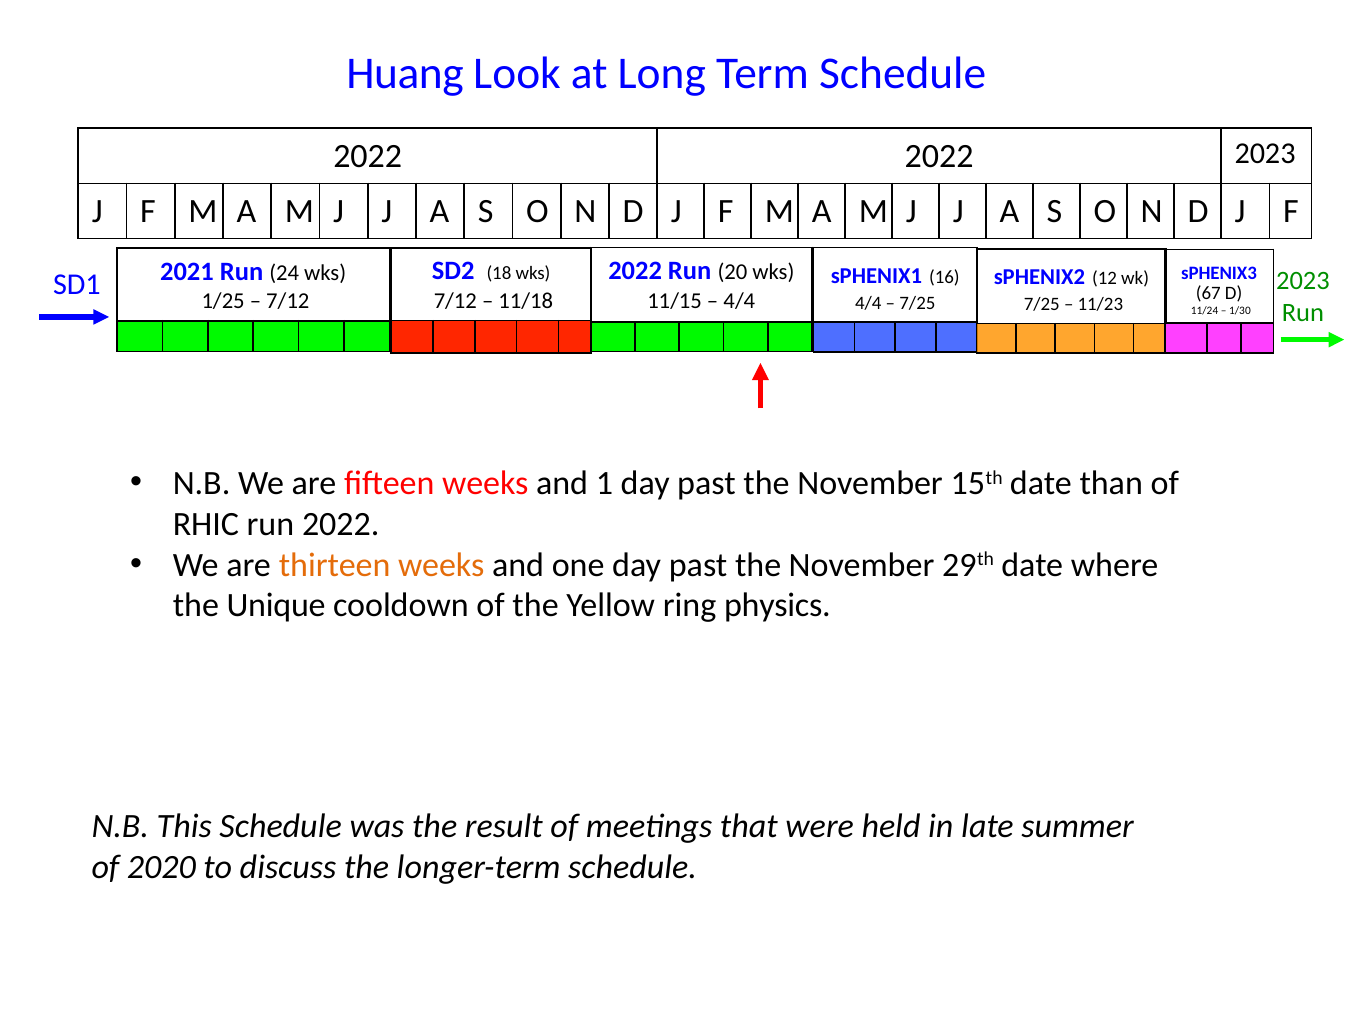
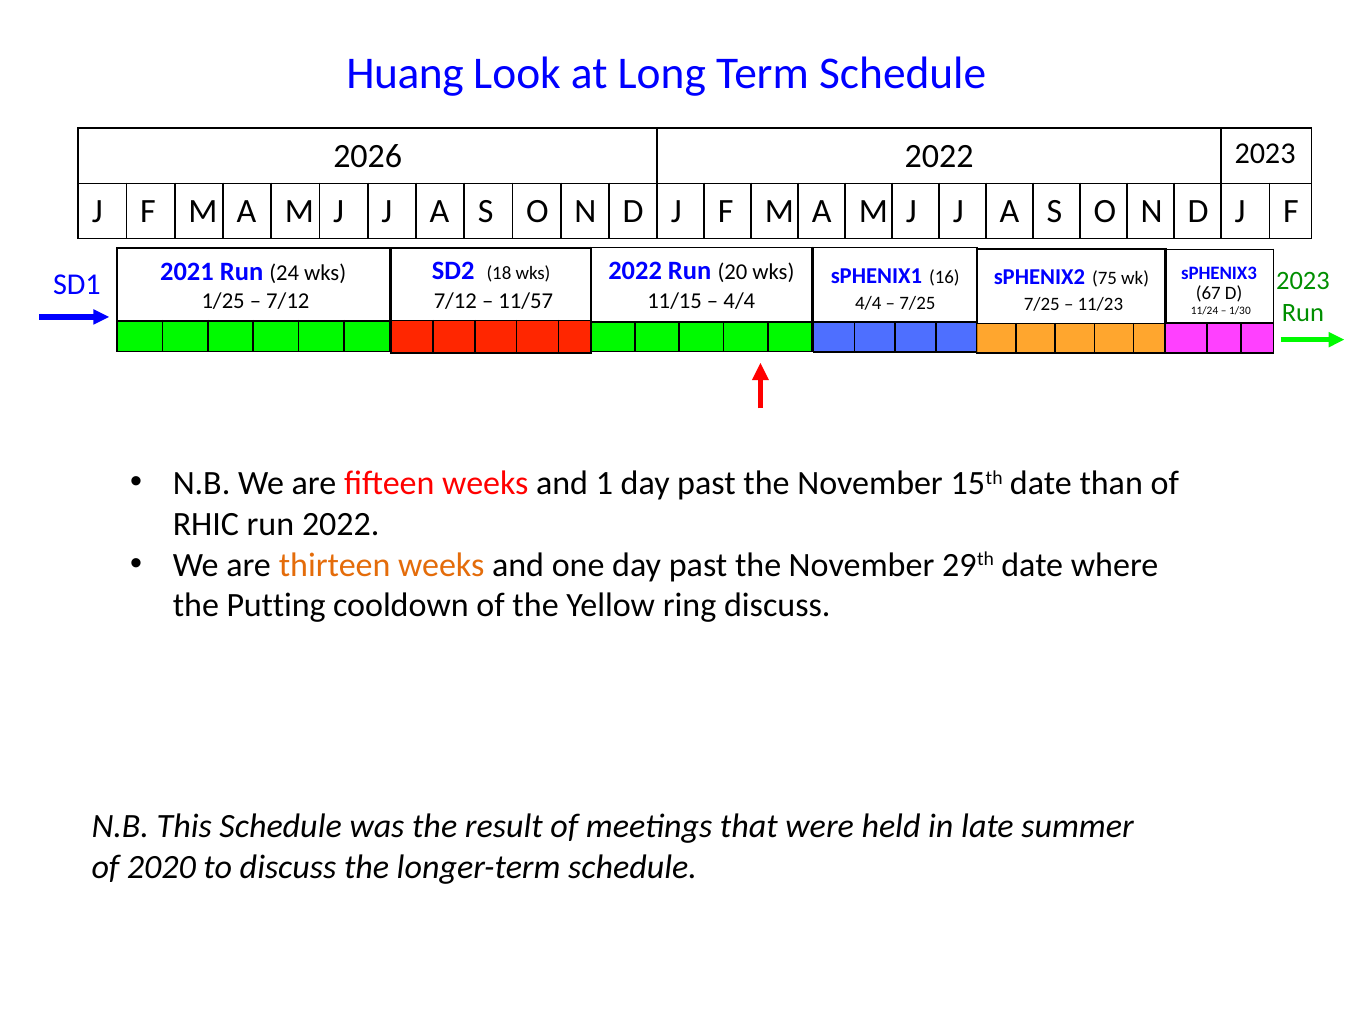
2022 at (368, 156): 2022 -> 2026
12: 12 -> 75
11/18: 11/18 -> 11/57
Unique: Unique -> Putting
ring physics: physics -> discuss
